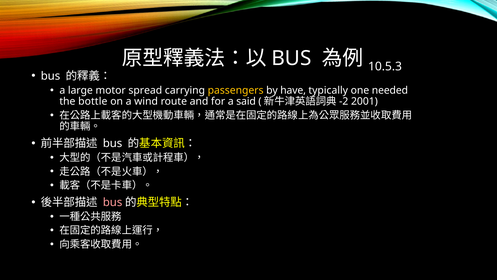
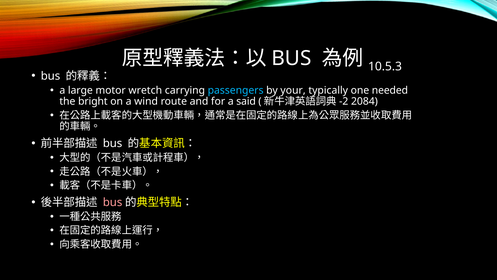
spread: spread -> wretch
passengers colour: yellow -> light blue
have: have -> your
bottle: bottle -> bright
2001: 2001 -> 2084
